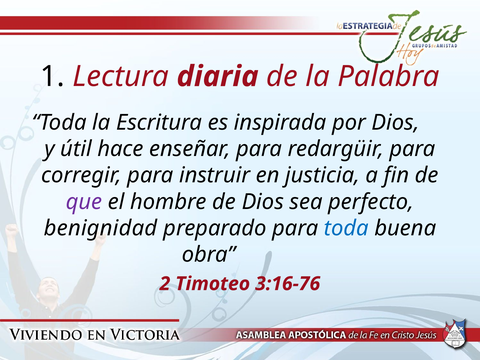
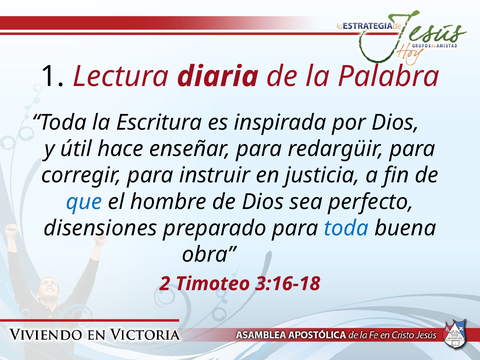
que colour: purple -> blue
benignidad: benignidad -> disensiones
3:16-76: 3:16-76 -> 3:16-18
